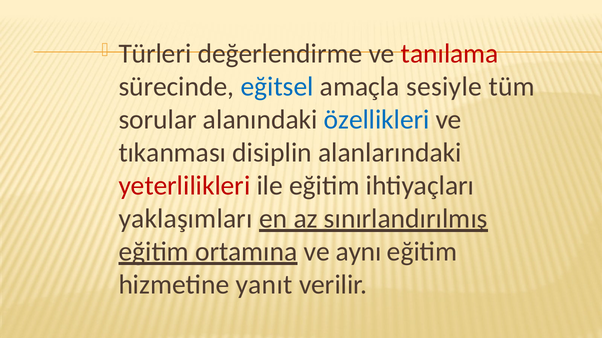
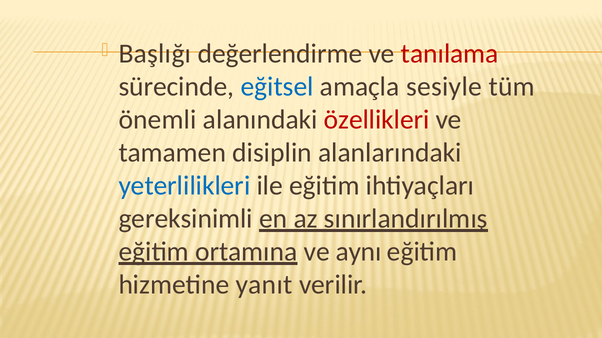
Türleri: Türleri -> Başlığı
sorular: sorular -> önemli
özellikleri colour: blue -> red
tıkanması: tıkanması -> tamamen
yeterlilikleri colour: red -> blue
yaklaşımları: yaklaşımları -> gereksinimli
